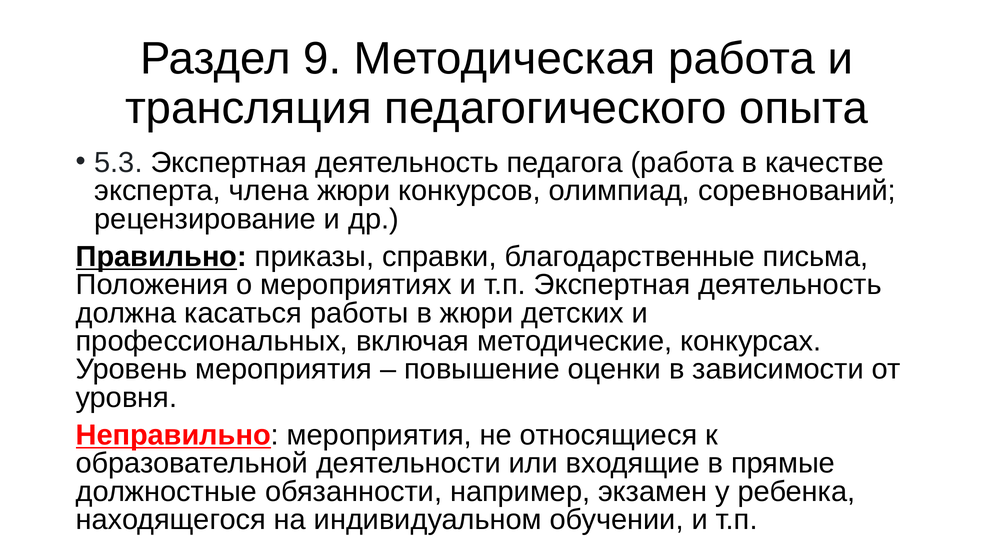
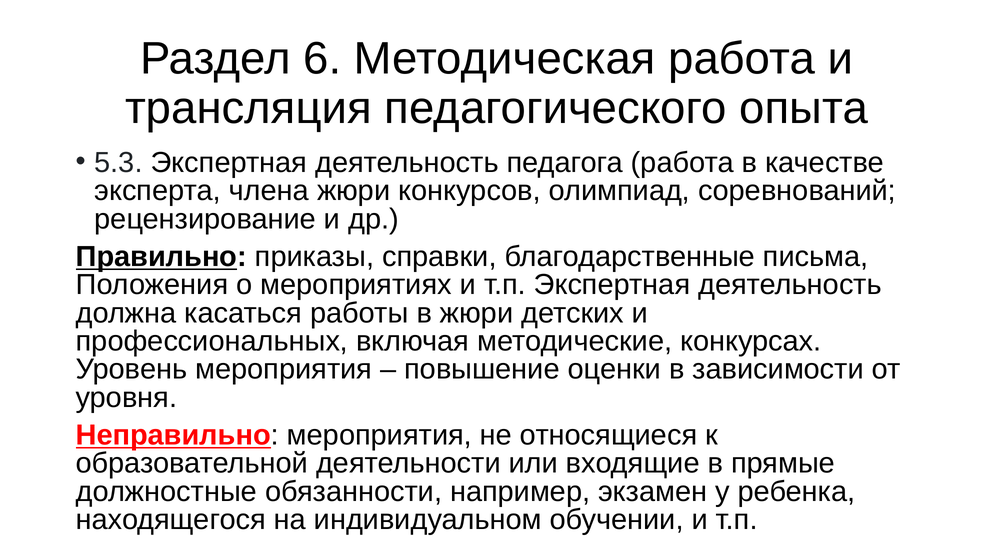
9: 9 -> 6
